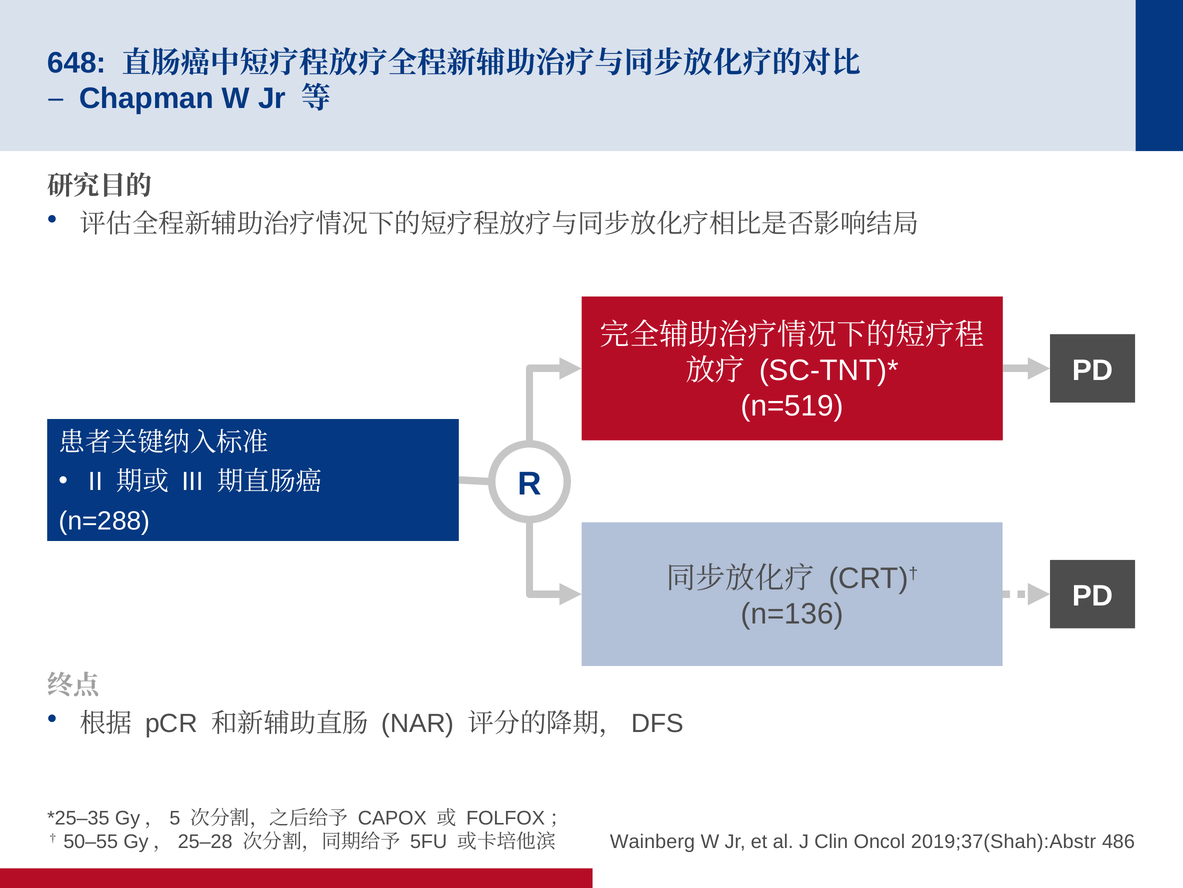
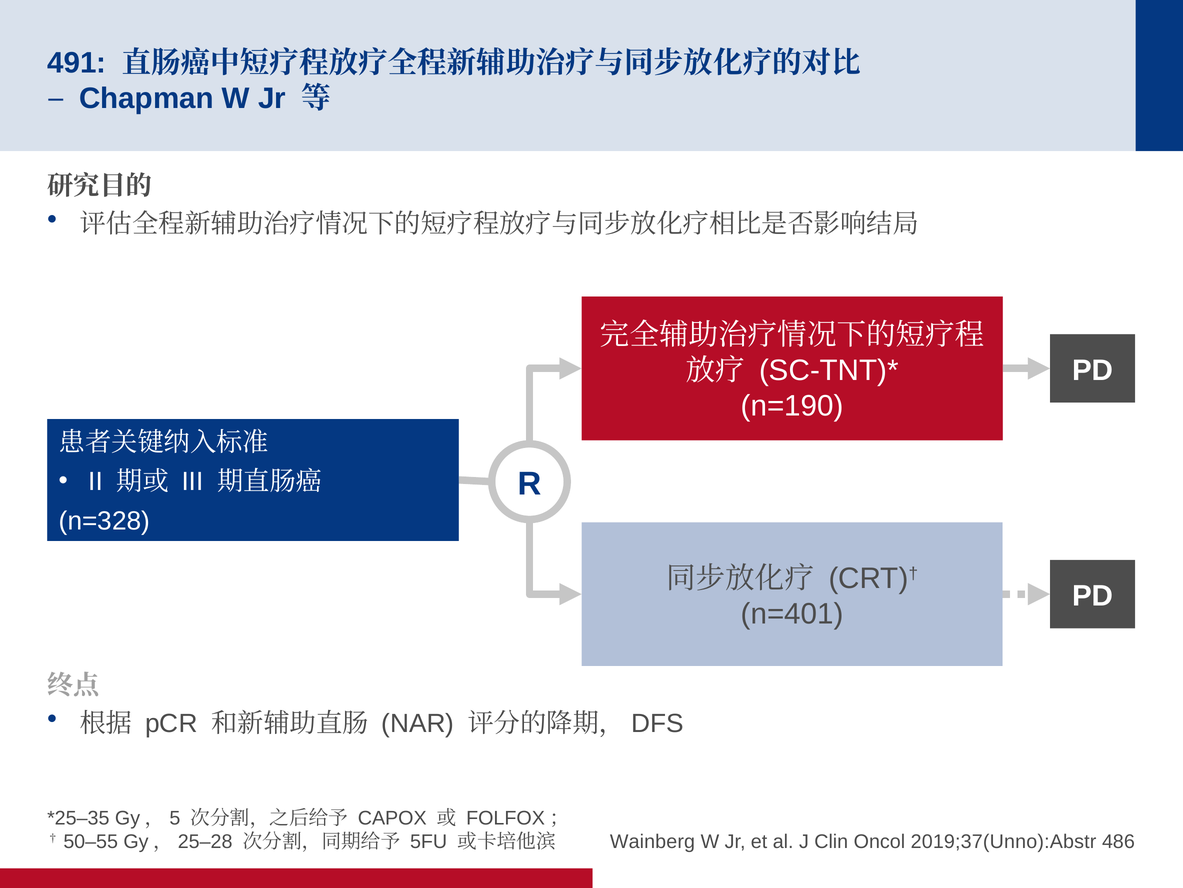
648: 648 -> 491
n=519: n=519 -> n=190
n=288: n=288 -> n=328
n=136: n=136 -> n=401
2019;37(Shah):Abstr: 2019;37(Shah):Abstr -> 2019;37(Unno):Abstr
